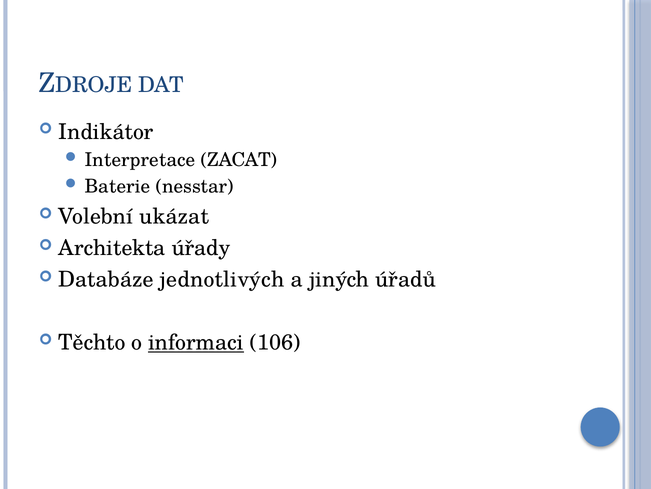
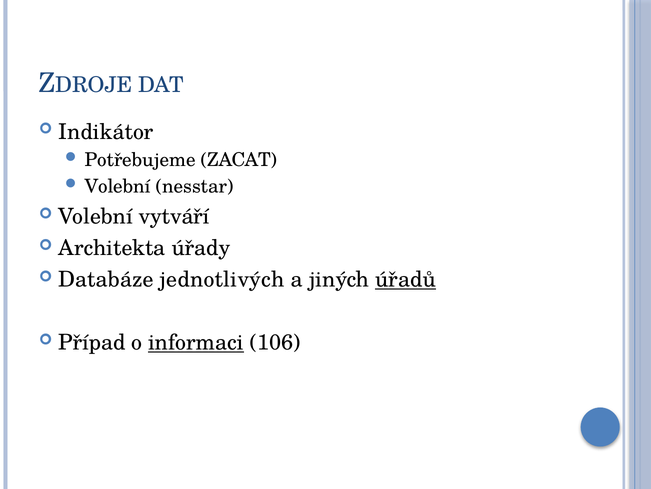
Interpretace: Interpretace -> Potřebujeme
Baterie at (117, 186): Baterie -> Volební
ukázat: ukázat -> vytváří
úřadů underline: none -> present
Těchto: Těchto -> Případ
